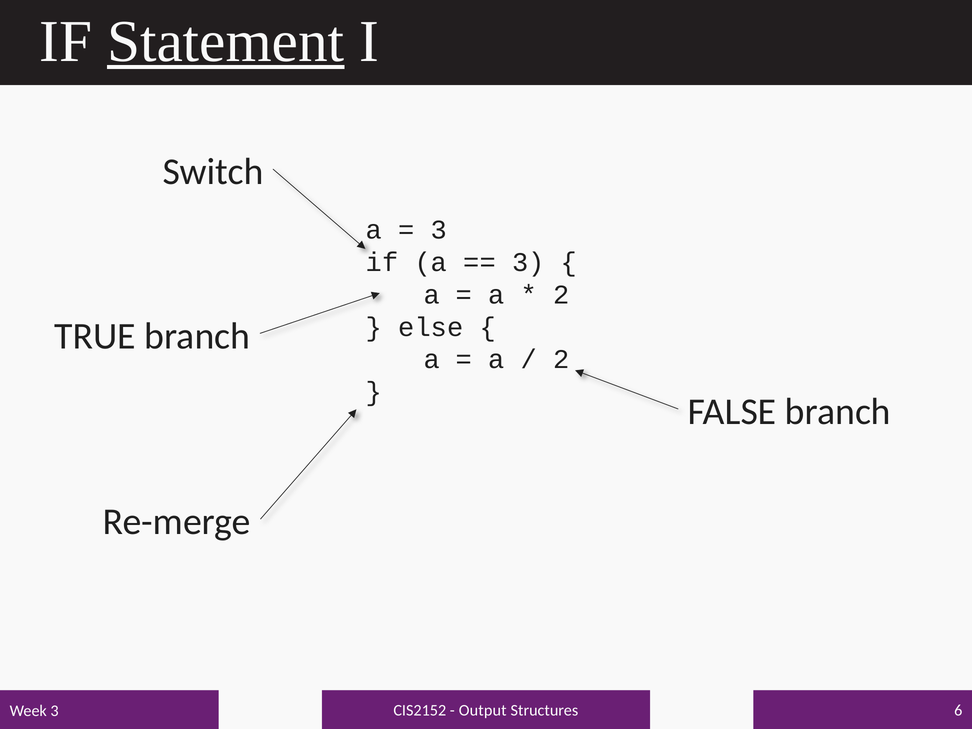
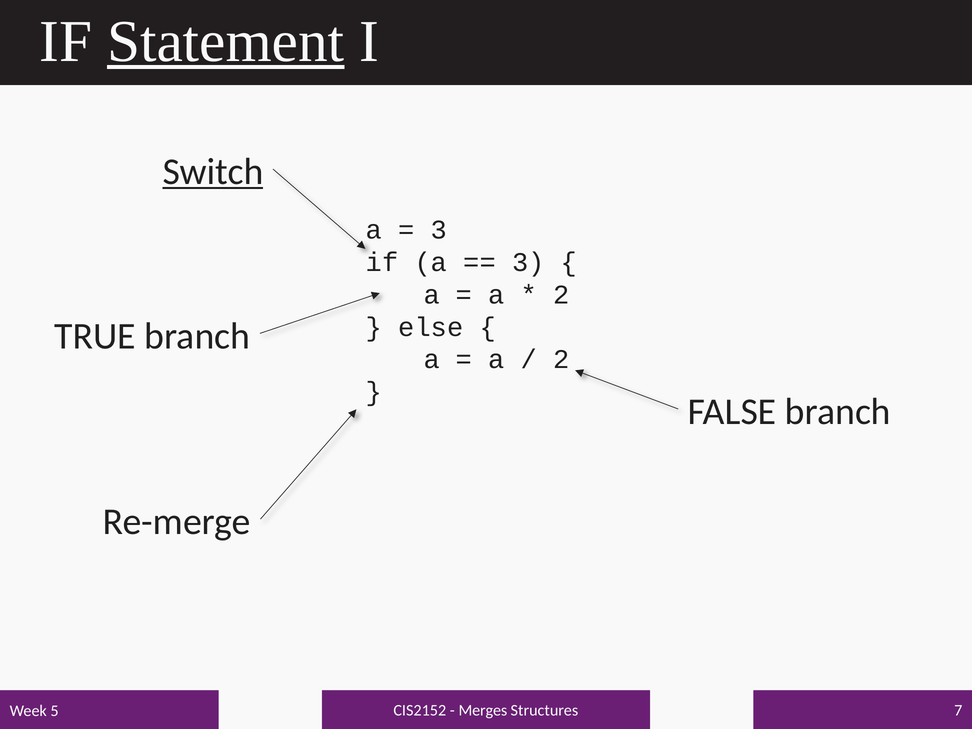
Switch underline: none -> present
Output: Output -> Merges
6: 6 -> 7
Week 3: 3 -> 5
